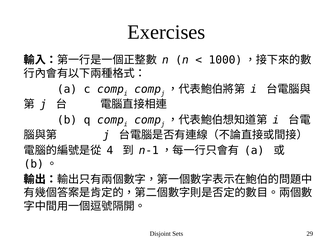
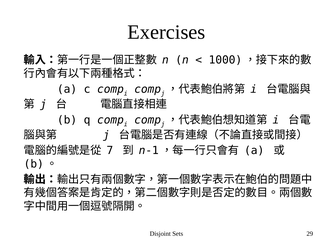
4: 4 -> 7
